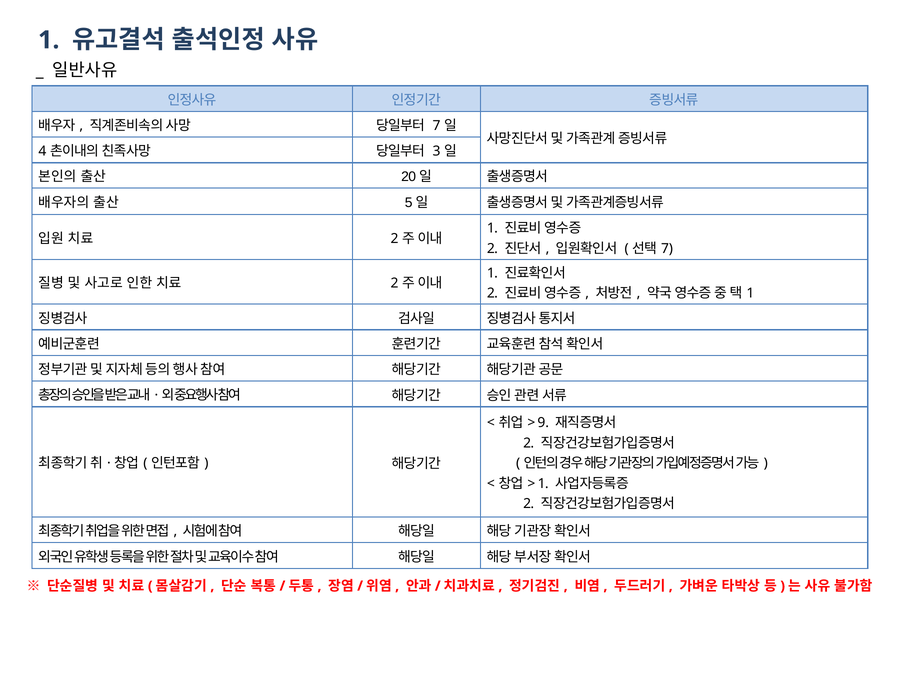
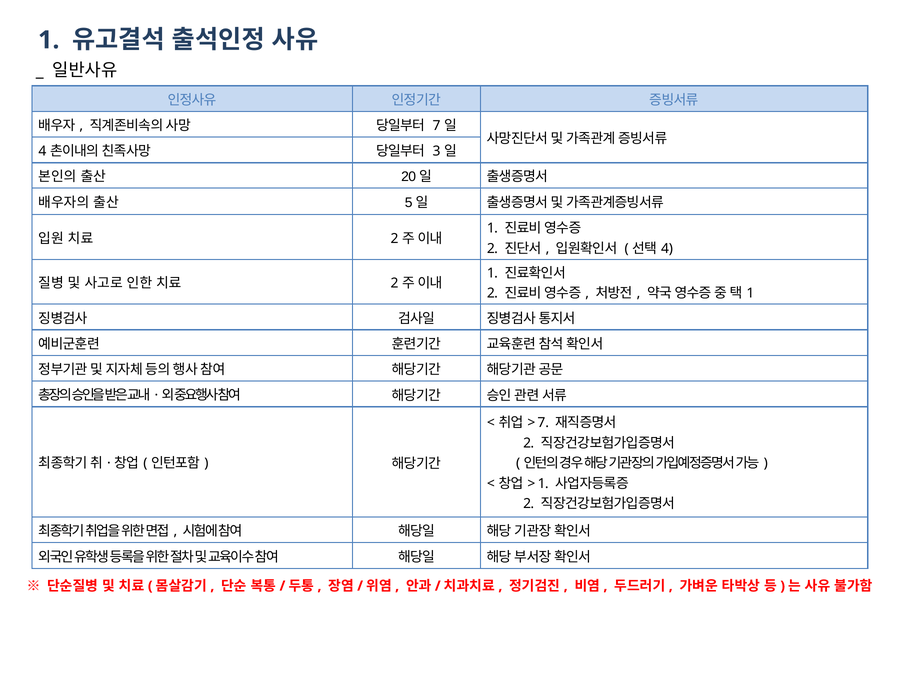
7 at (667, 249): 7 -> 4
9 at (543, 423): 9 -> 7
